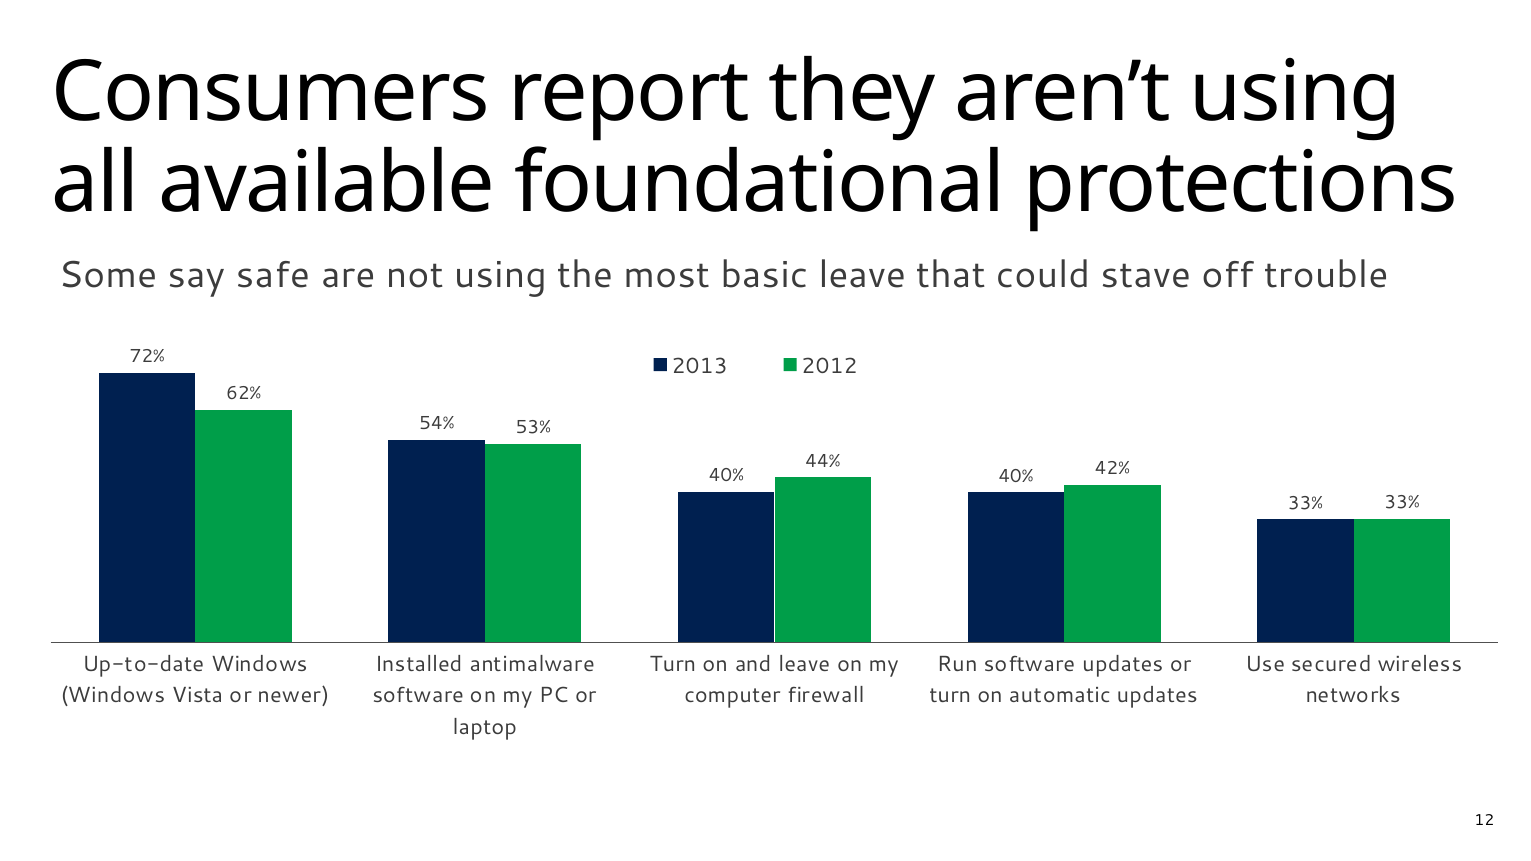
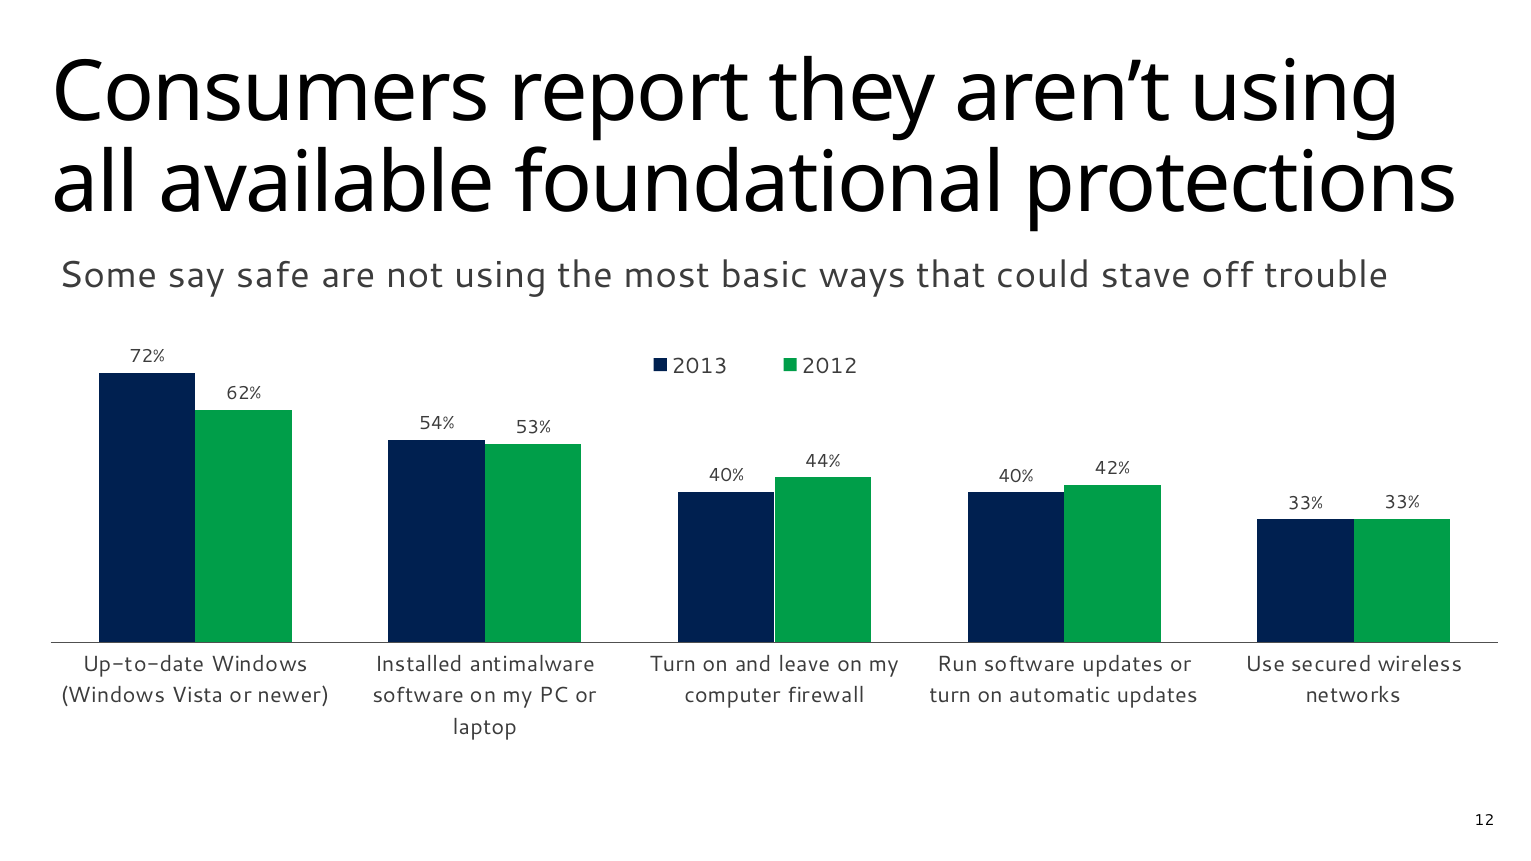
basic leave: leave -> ways
